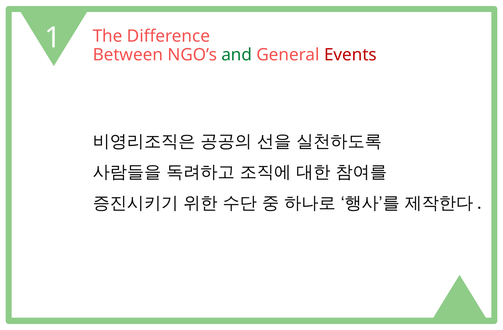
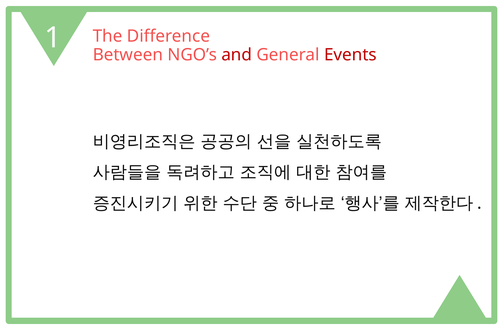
and colour: green -> red
